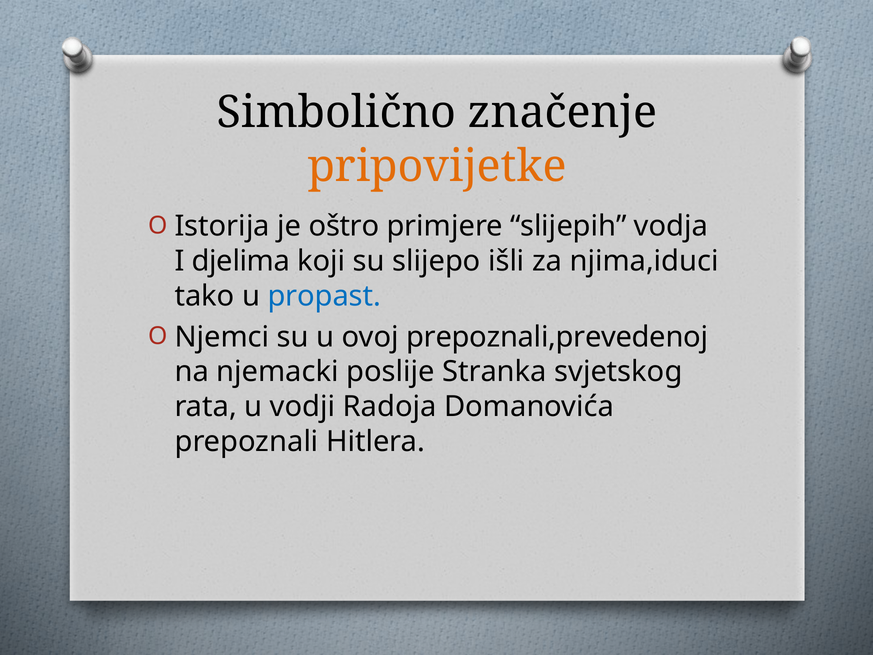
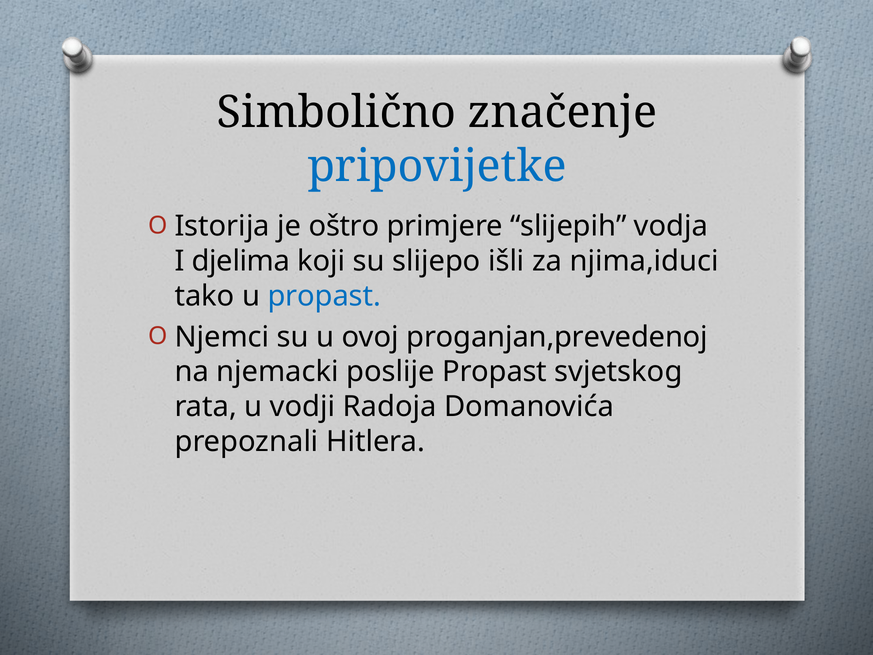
pripovijetke colour: orange -> blue
prepoznali,prevedenoj: prepoznali,prevedenoj -> proganjan,prevedenoj
poslije Stranka: Stranka -> Propast
